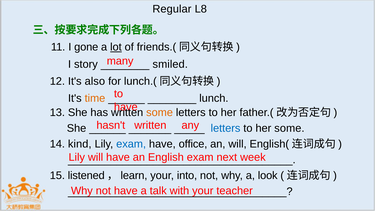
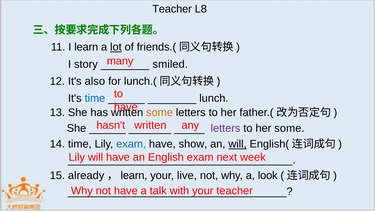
Regular at (172, 9): Regular -> Teacher
I gone: gone -> learn
time at (95, 98) colour: orange -> blue
letters at (226, 128) colour: blue -> purple
14 kind: kind -> time
office: office -> show
will at (238, 144) underline: none -> present
listened: listened -> already
into: into -> live
